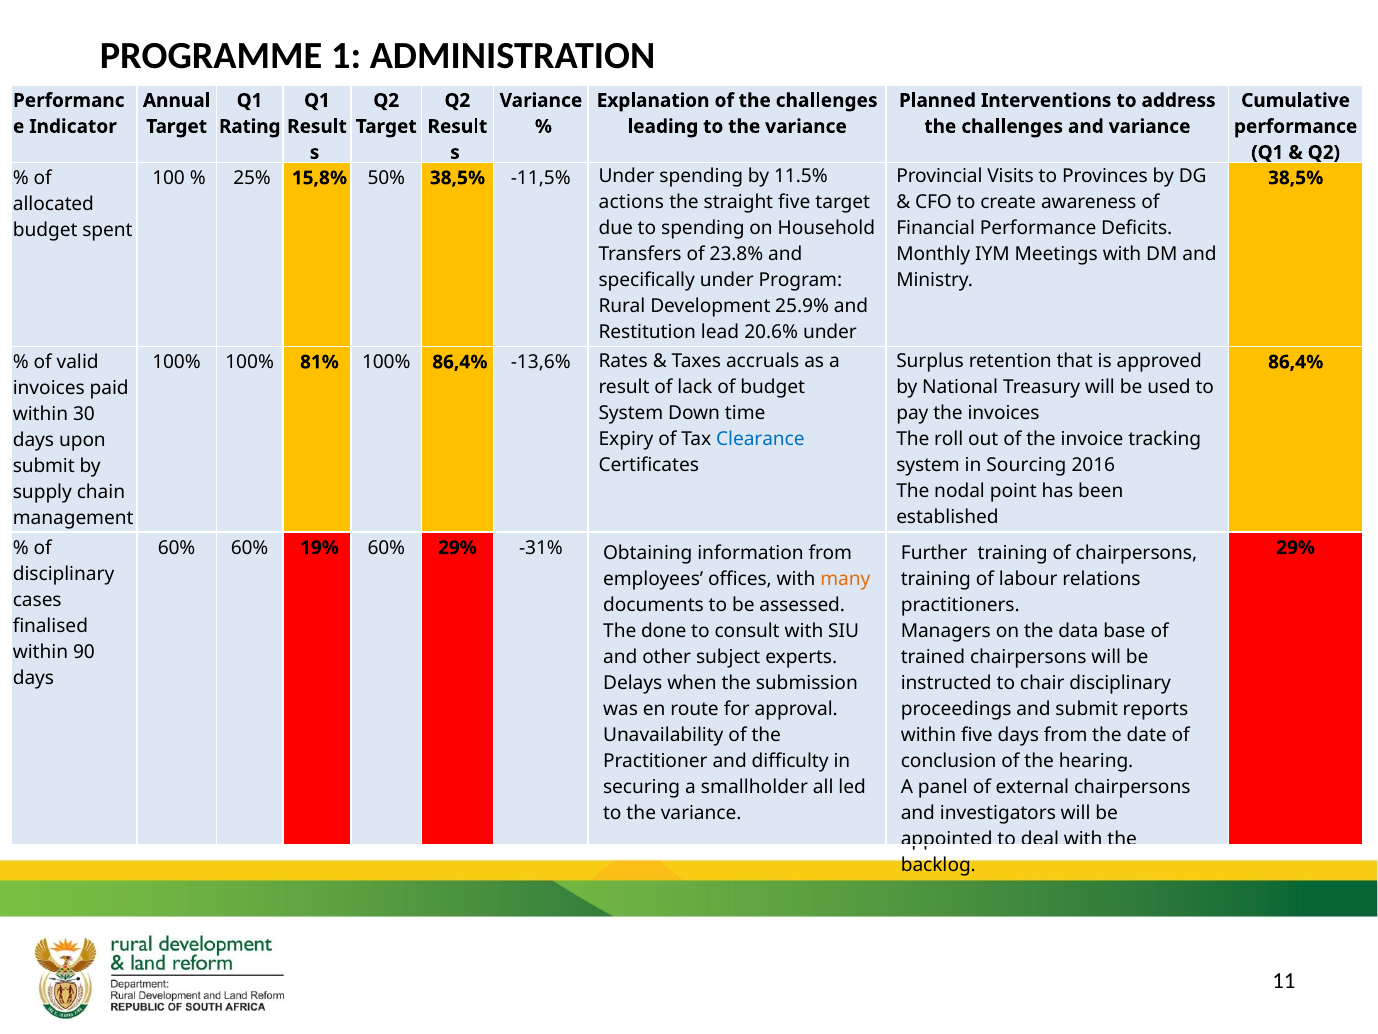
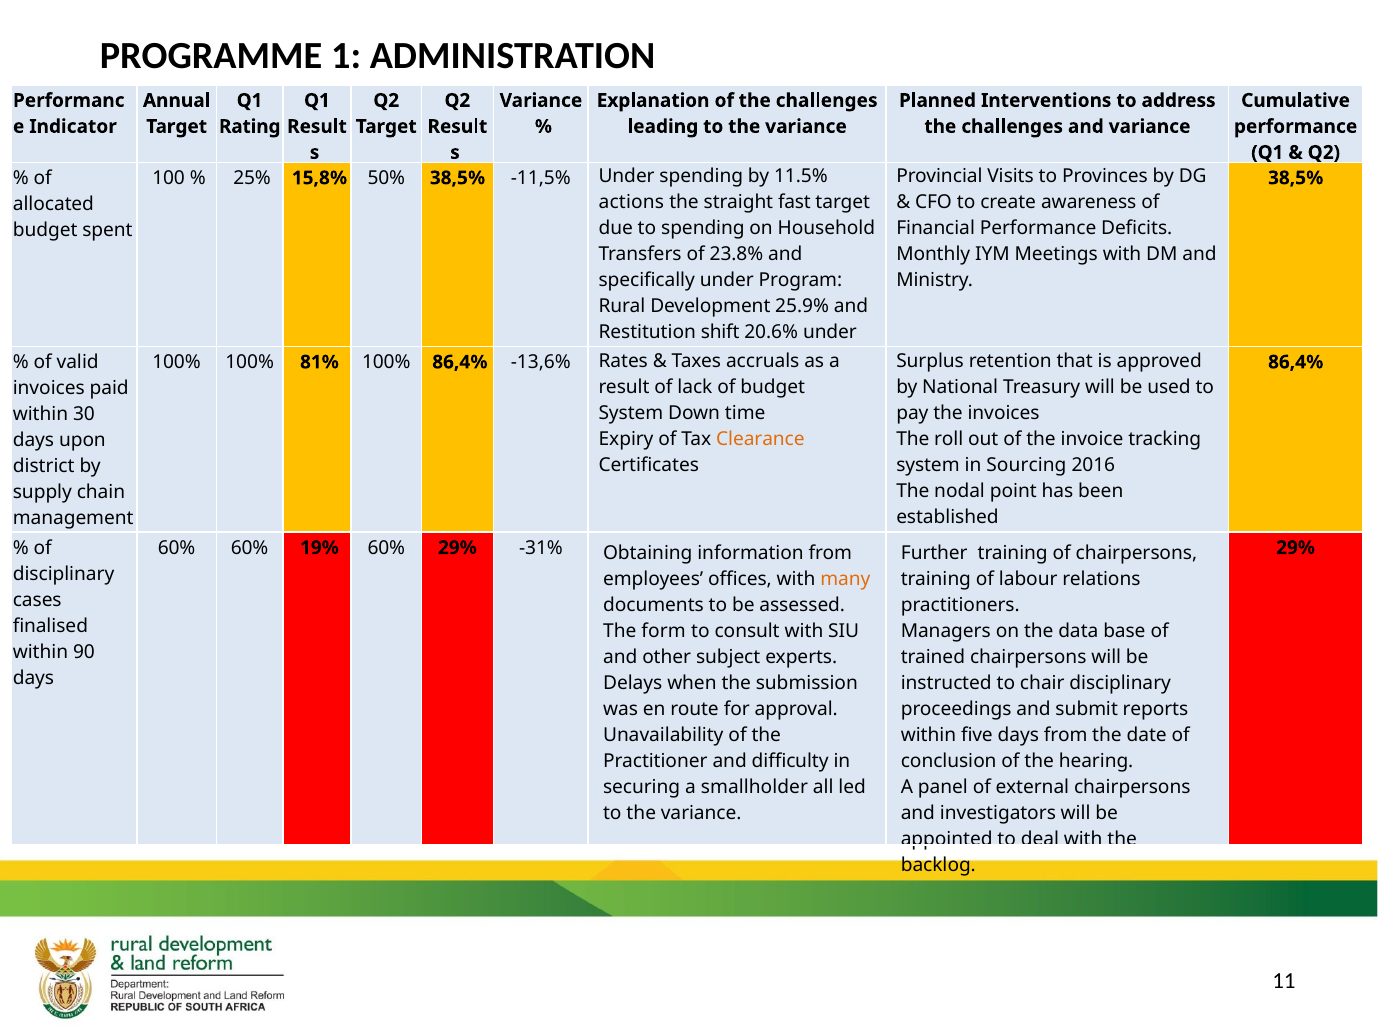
straight five: five -> fast
lead: lead -> shift
Clearance colour: blue -> orange
submit at (44, 466): submit -> district
done: done -> form
